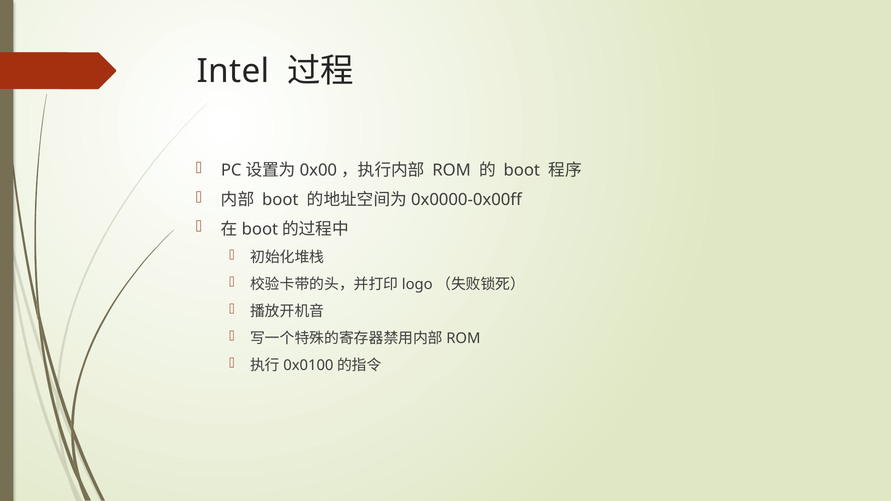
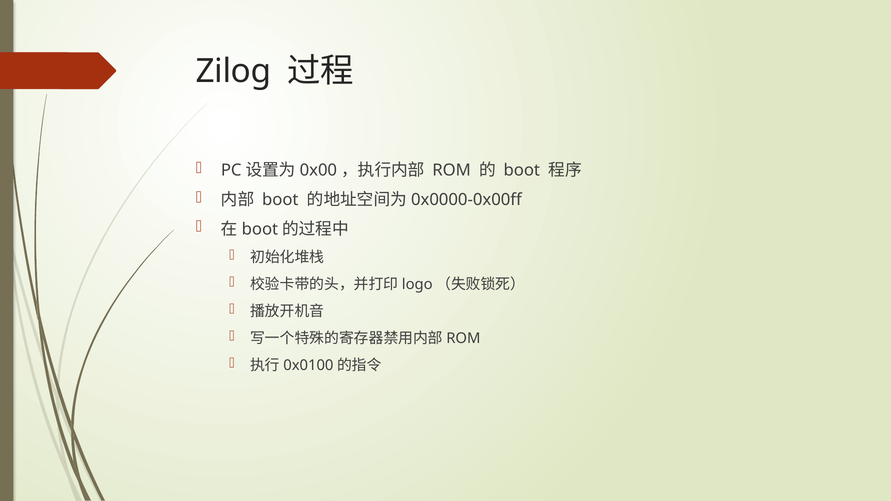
Intel: Intel -> Zilog
